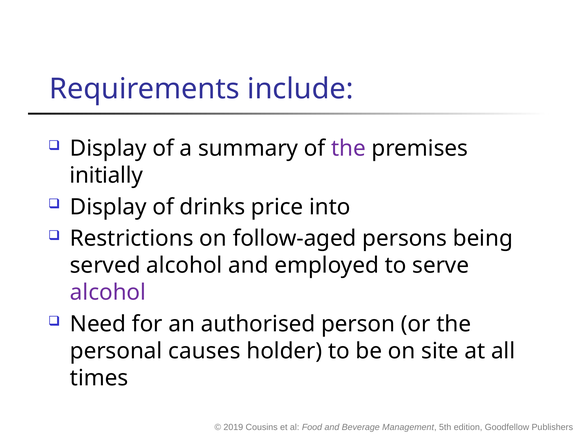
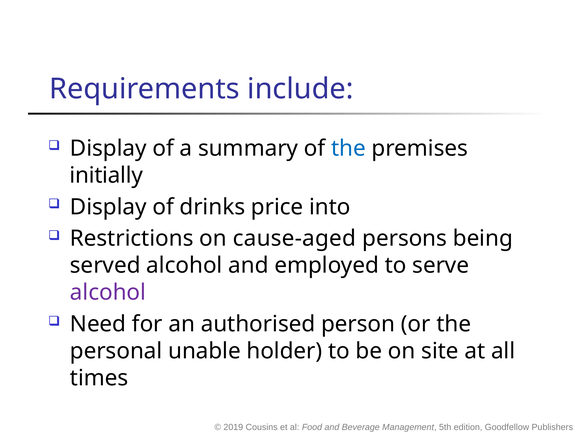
the at (348, 148) colour: purple -> blue
follow-aged: follow-aged -> cause-aged
causes: causes -> unable
